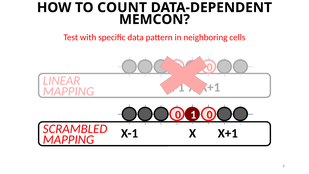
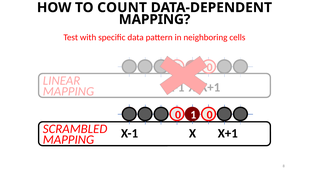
MEMCON at (154, 19): MEMCON -> MAPPING
